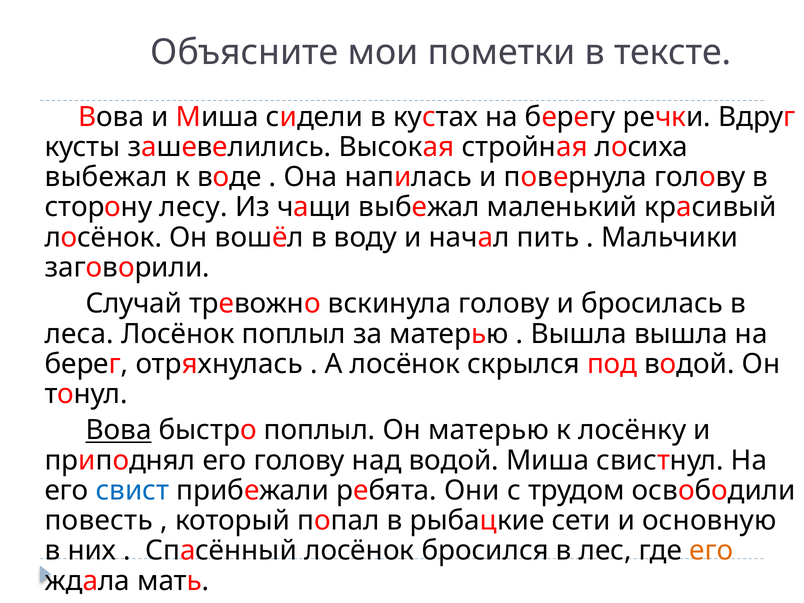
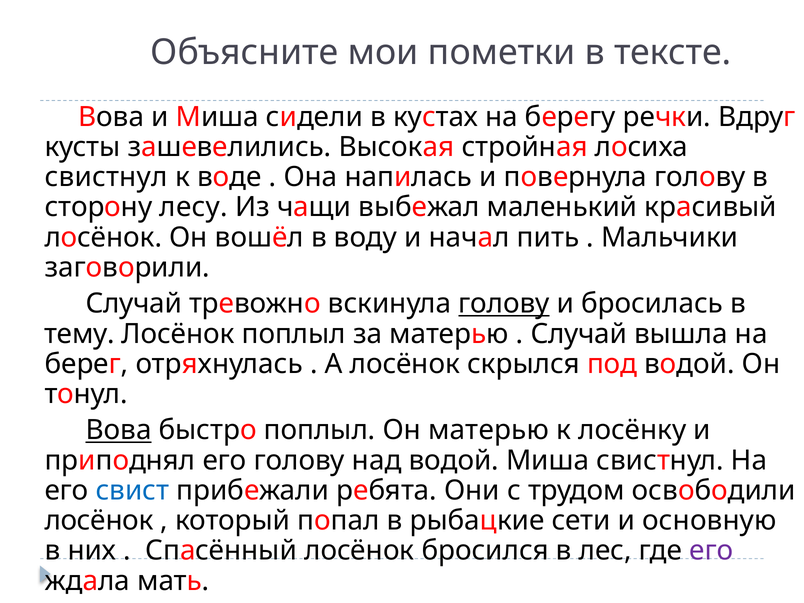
выбежал at (106, 177): выбежал -> свистнул
голову at (504, 304) underline: none -> present
леса: леса -> тему
Вышла at (579, 334): Вышла -> Случай
повесть at (99, 521): повесть -> лосёнок
его at (711, 551) colour: orange -> purple
